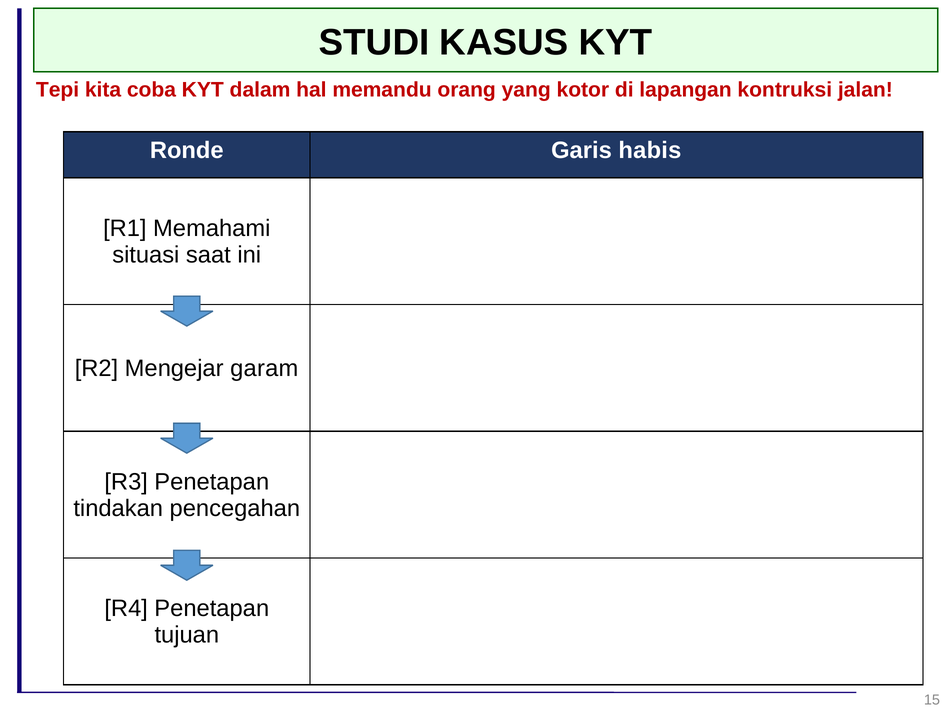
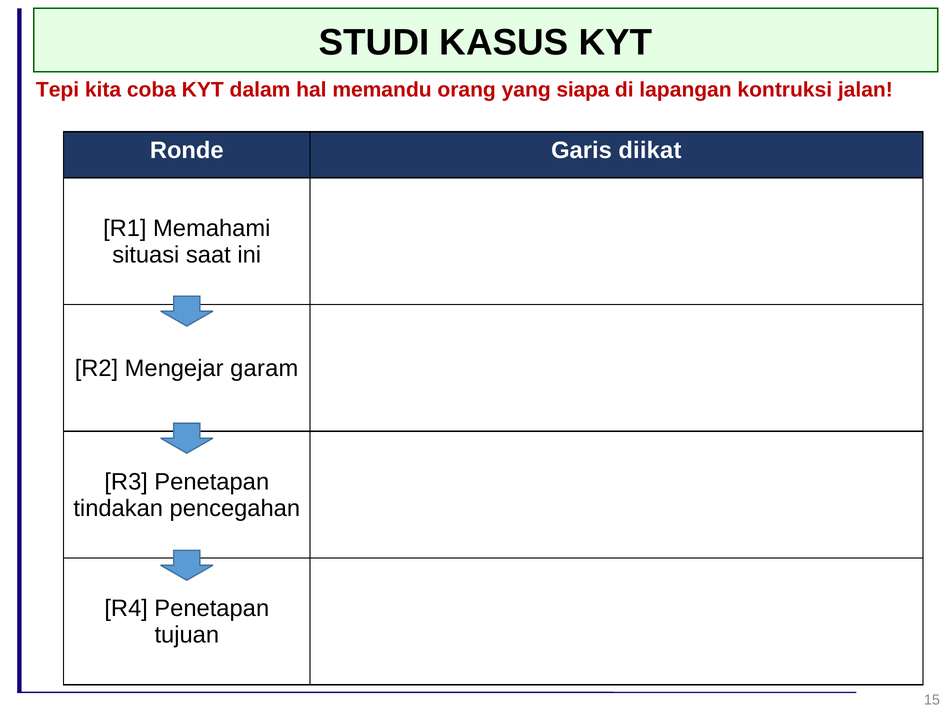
kotor: kotor -> siapa
habis: habis -> diikat
